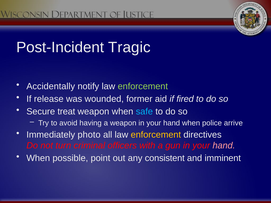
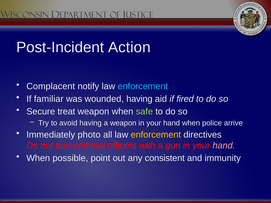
Tragic: Tragic -> Action
Accidentally: Accidentally -> Complacent
enforcement at (143, 86) colour: light green -> light blue
release: release -> familiar
wounded former: former -> having
safe colour: light blue -> light green
imminent: imminent -> immunity
